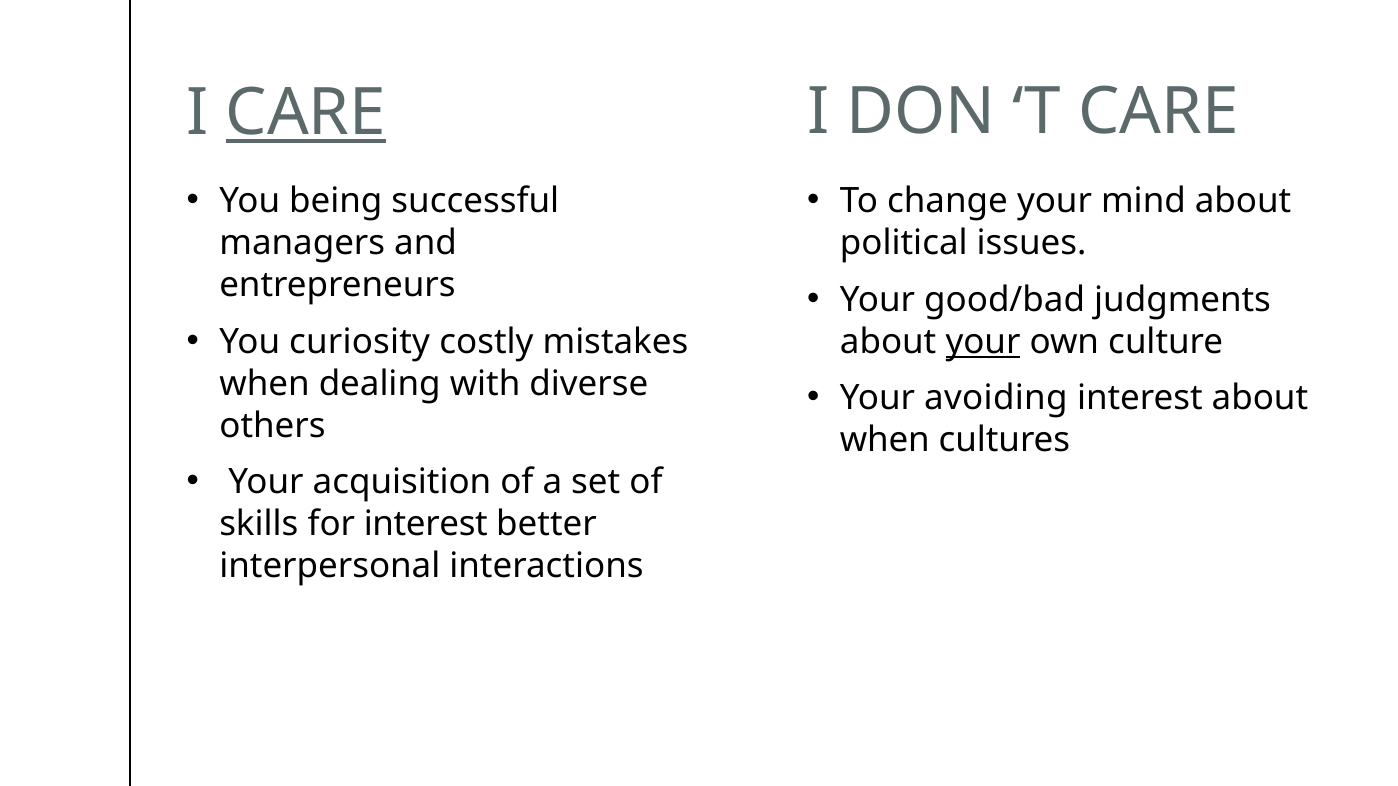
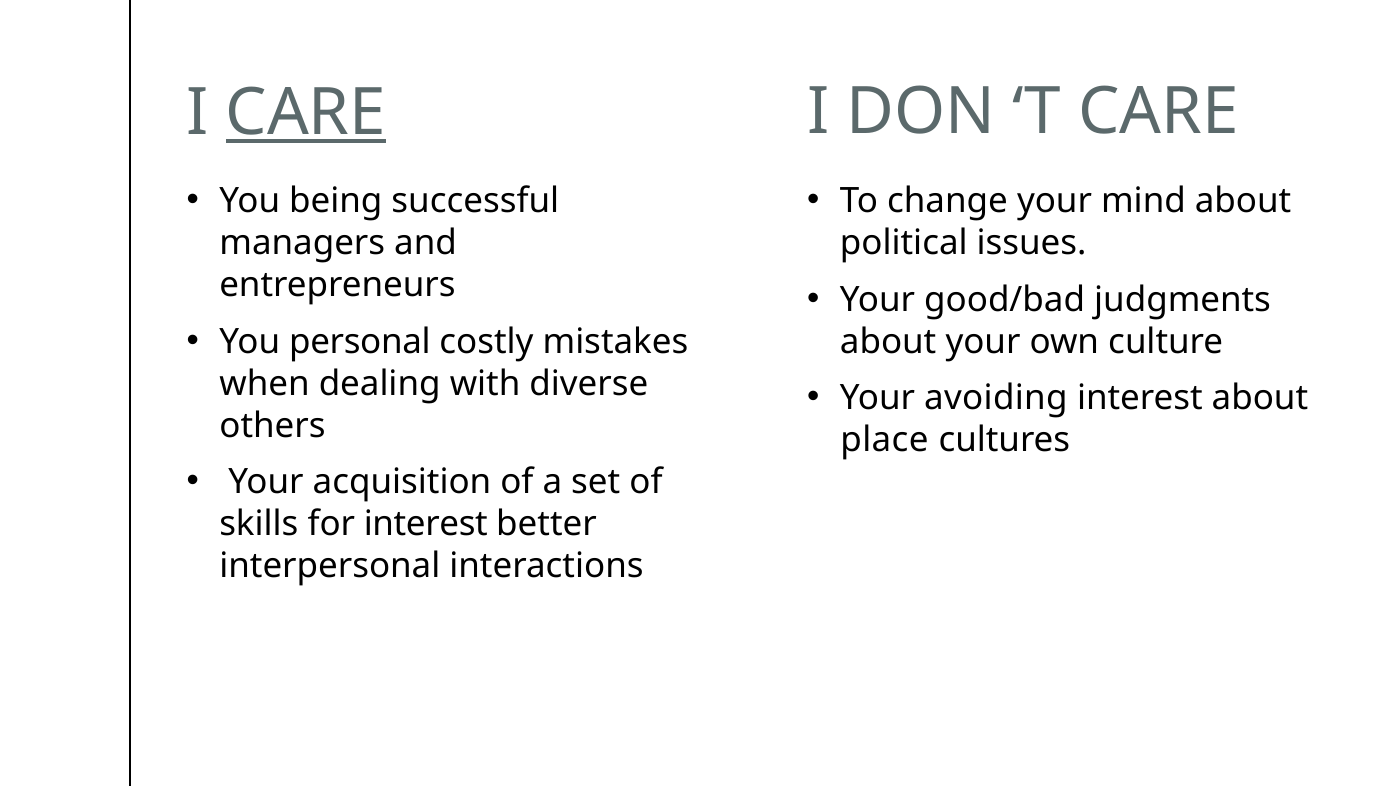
curiosity: curiosity -> personal
your at (983, 342) underline: present -> none
when at (885, 440): when -> place
